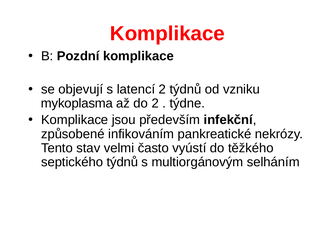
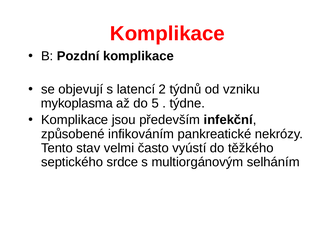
do 2: 2 -> 5
septického týdnů: týdnů -> srdce
